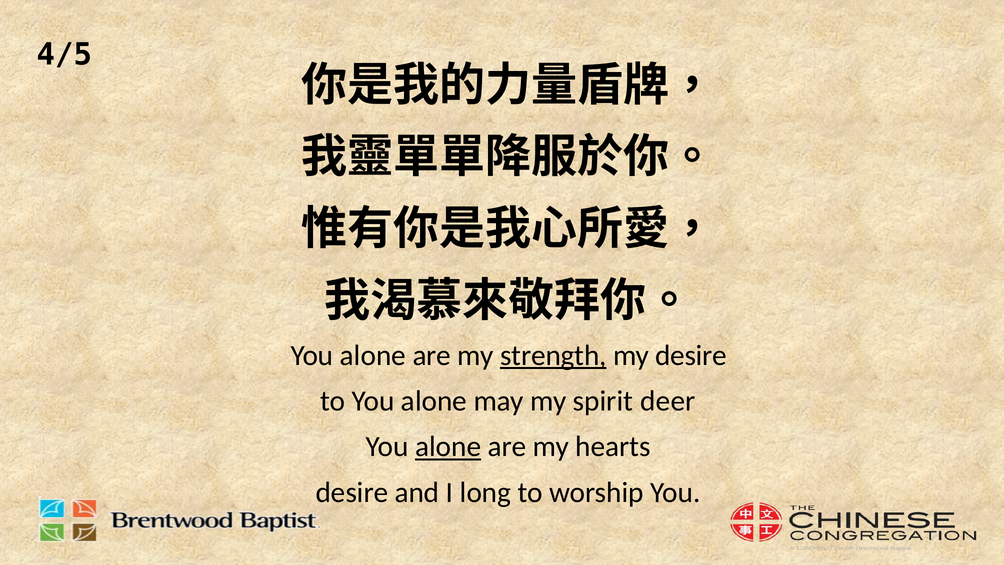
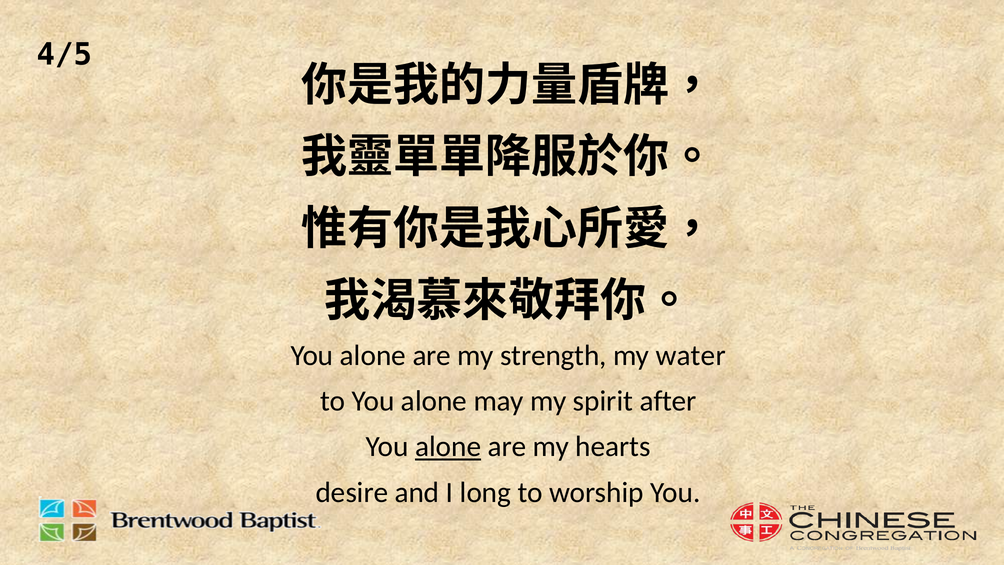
strength underline: present -> none
my desire: desire -> water
deer: deer -> after
